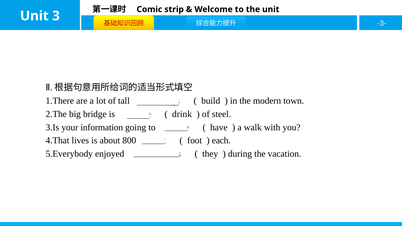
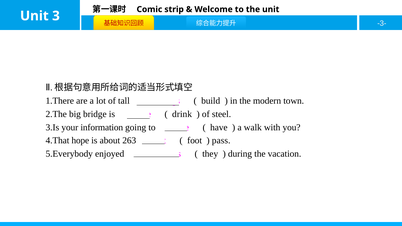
lives: lives -> hope
800: 800 -> 263
each: each -> pass
